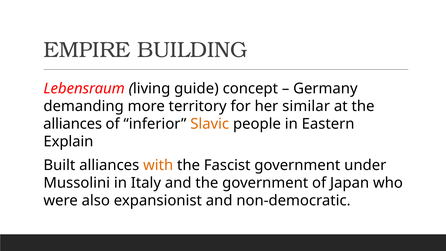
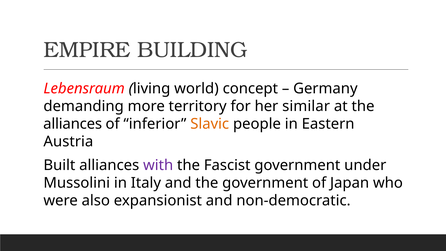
guide: guide -> world
Explain: Explain -> Austria
with colour: orange -> purple
